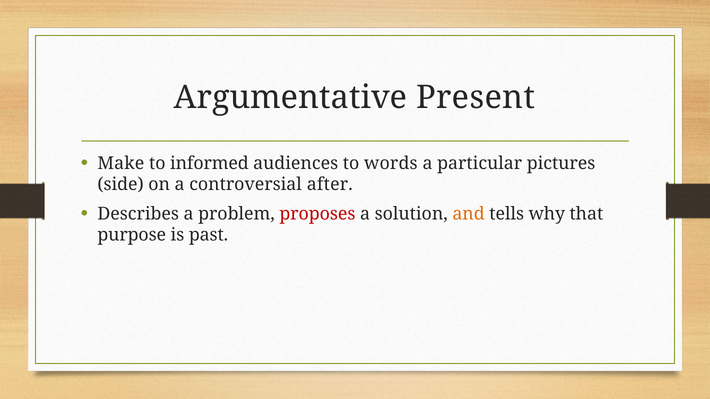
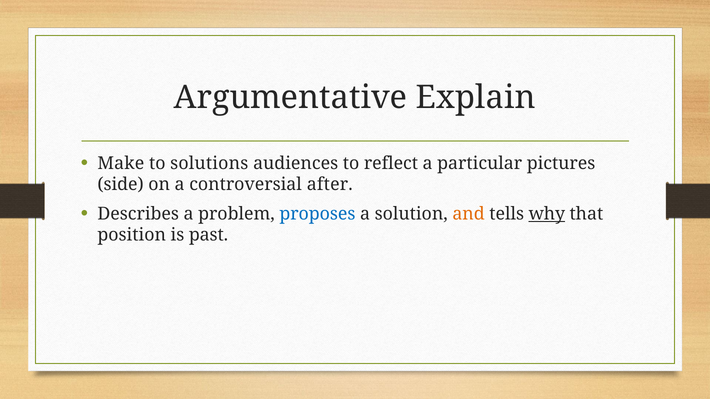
Present: Present -> Explain
informed: informed -> solutions
words: words -> reflect
proposes colour: red -> blue
why underline: none -> present
purpose: purpose -> position
